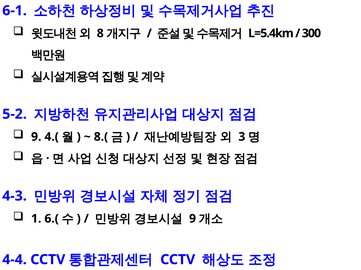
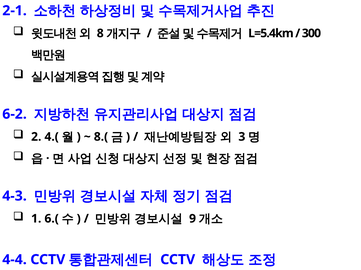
6-1: 6-1 -> 2-1
5-2: 5-2 -> 6-2
9 at (36, 137): 9 -> 2
